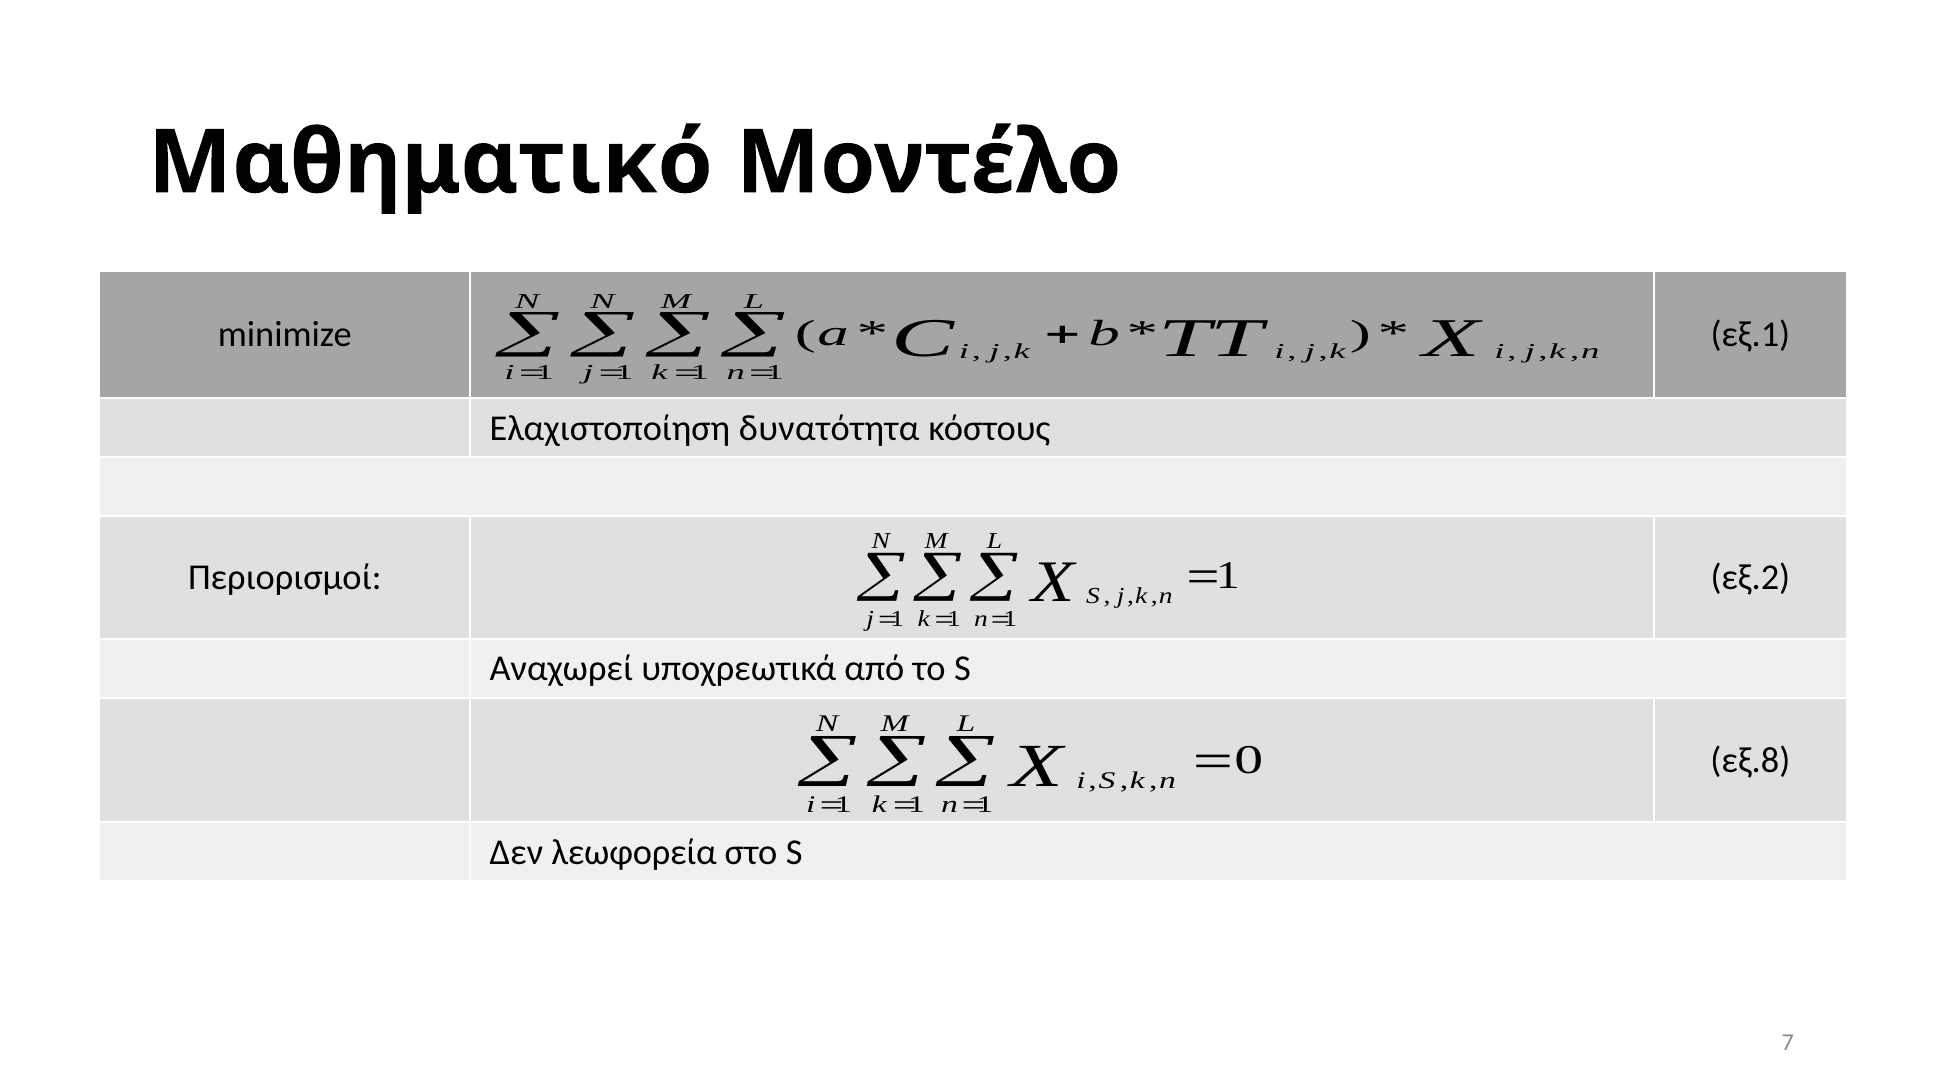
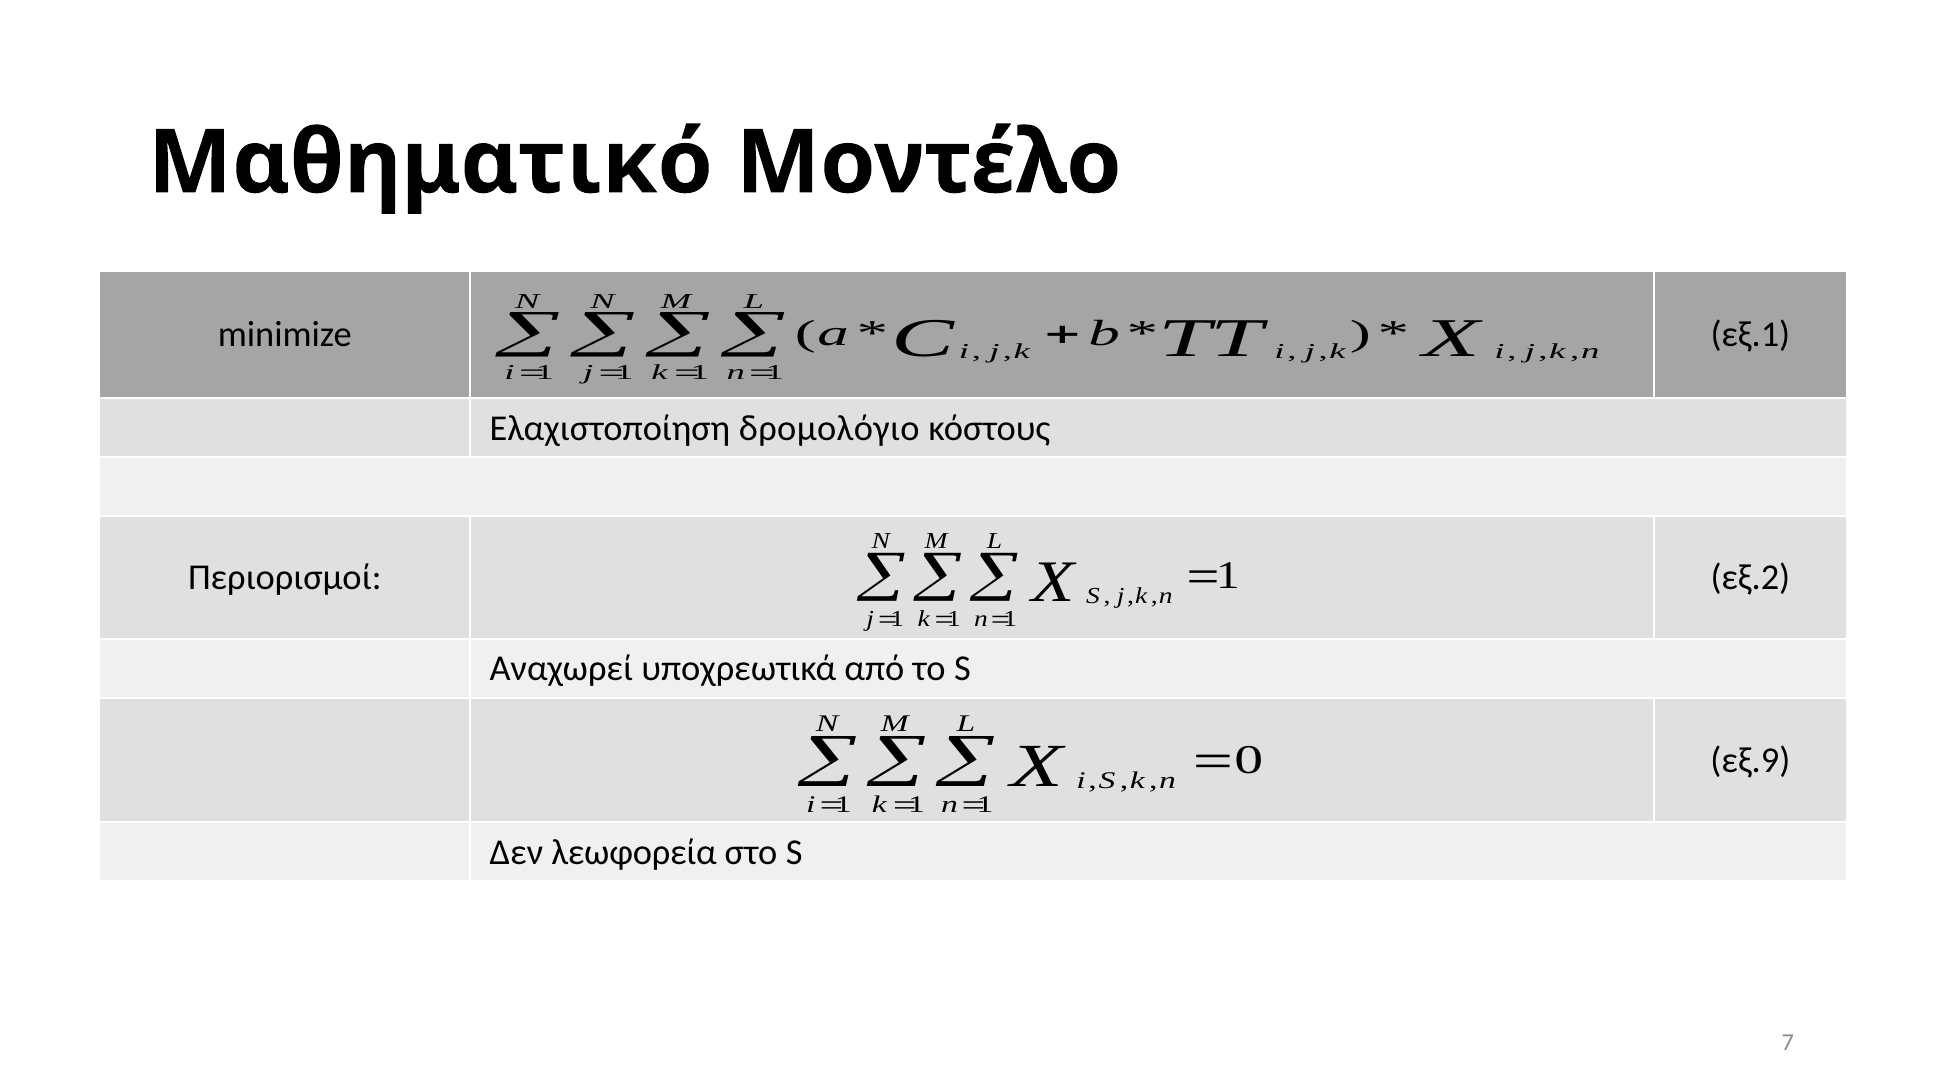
δυνατότητα: δυνατότητα -> δρομολόγιο
εξ.8: εξ.8 -> εξ.9
